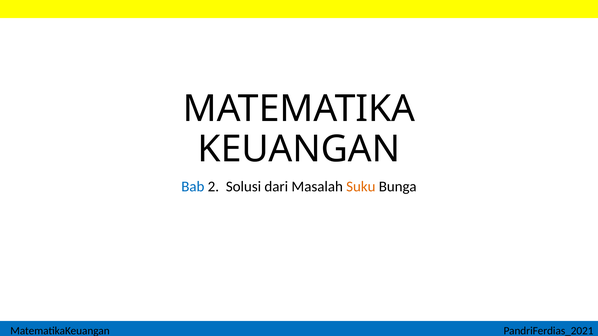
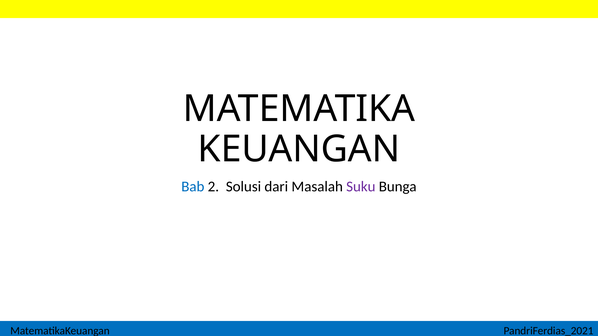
Suku colour: orange -> purple
